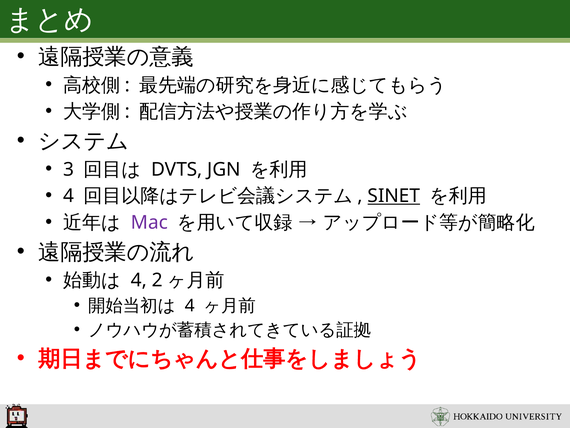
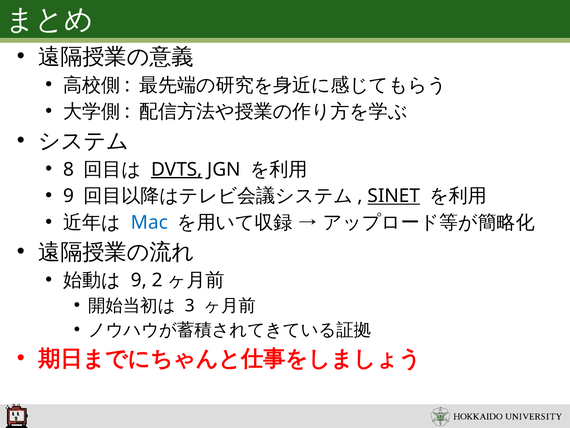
3: 3 -> 8
DVTS underline: none -> present
4 at (69, 196): 4 -> 9
Mac colour: purple -> blue
4 at (139, 280): 4 -> 9
4 at (190, 305): 4 -> 3
